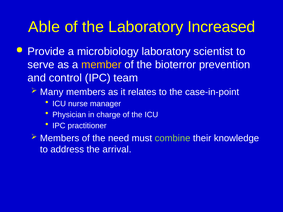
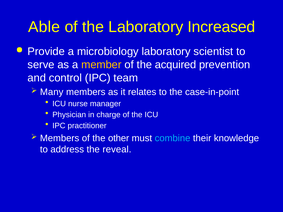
bioterror: bioterror -> acquired
need: need -> other
combine colour: light green -> light blue
arrival: arrival -> reveal
